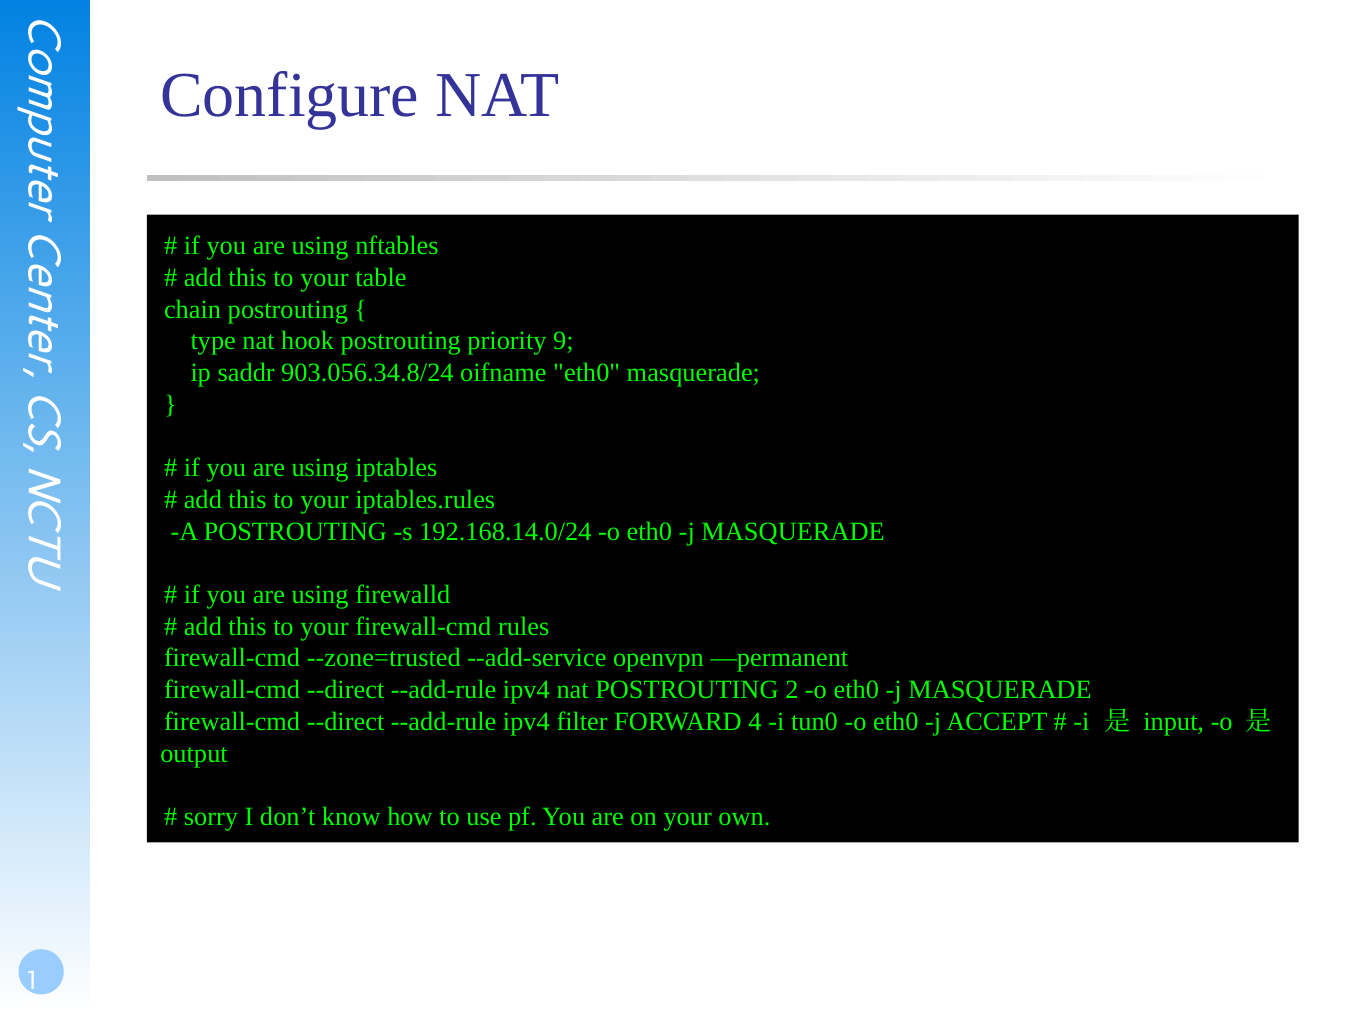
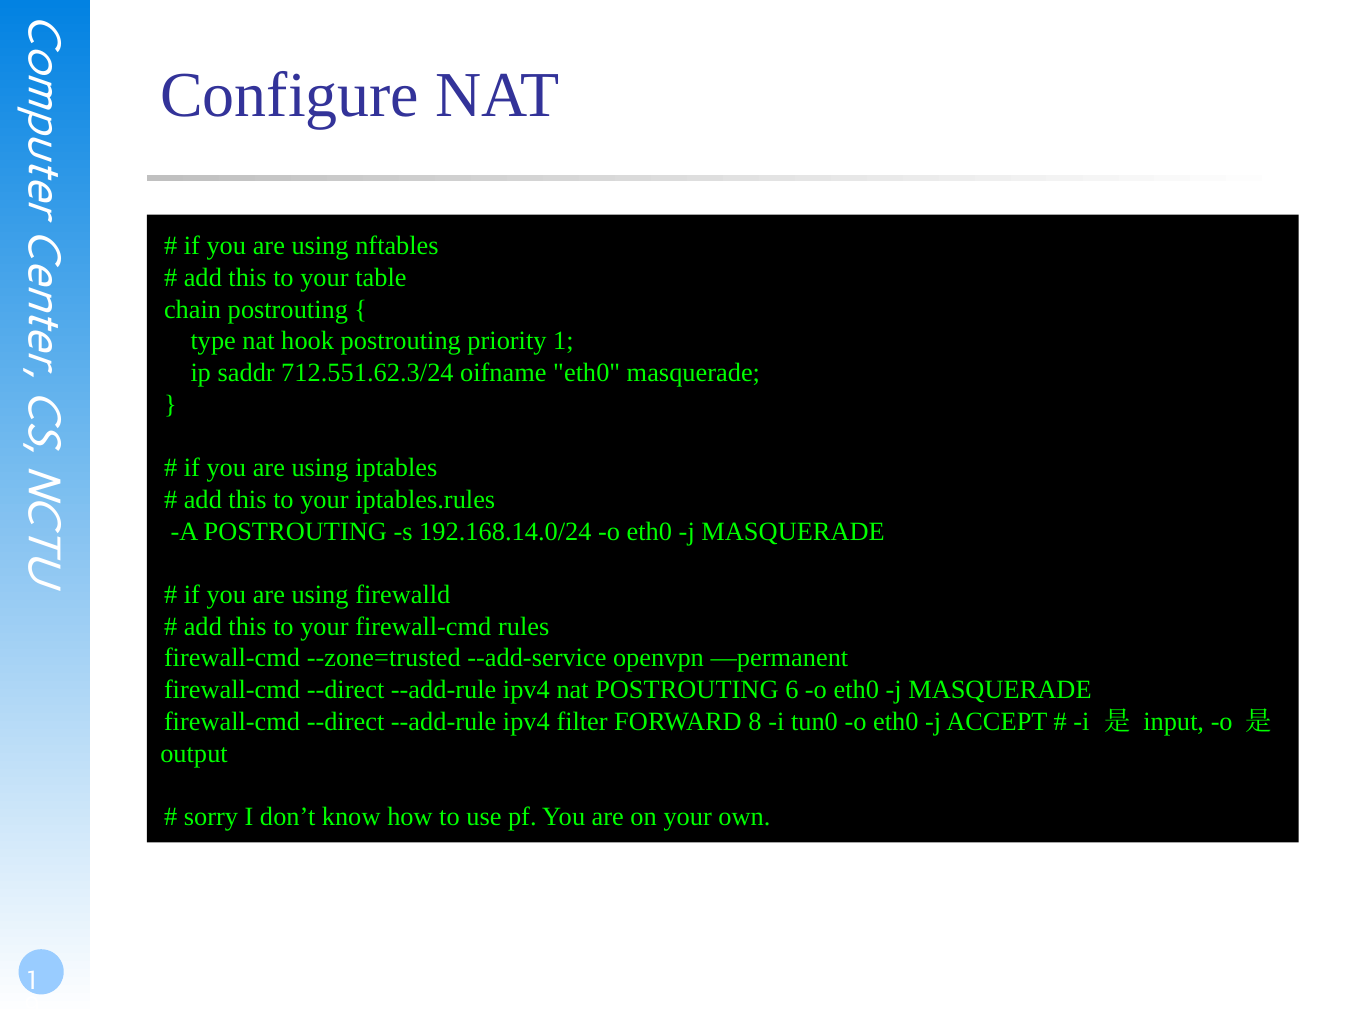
priority 9: 9 -> 1
903.056.34.8/24: 903.056.34.8/24 -> 712.551.62.3/24
2: 2 -> 6
4: 4 -> 8
